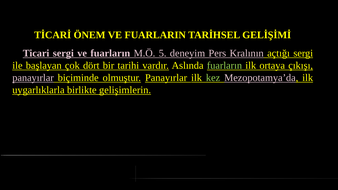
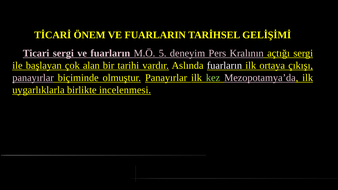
dört: dört -> alan
fuarların at (224, 66) colour: light green -> white
gelişimlerin: gelişimlerin -> incelenmesi
